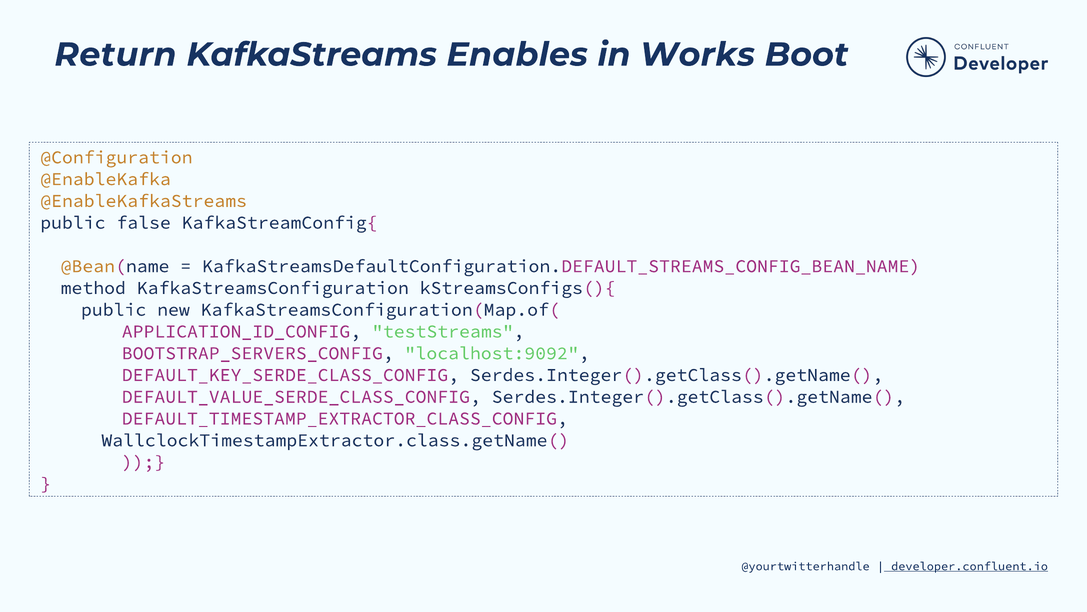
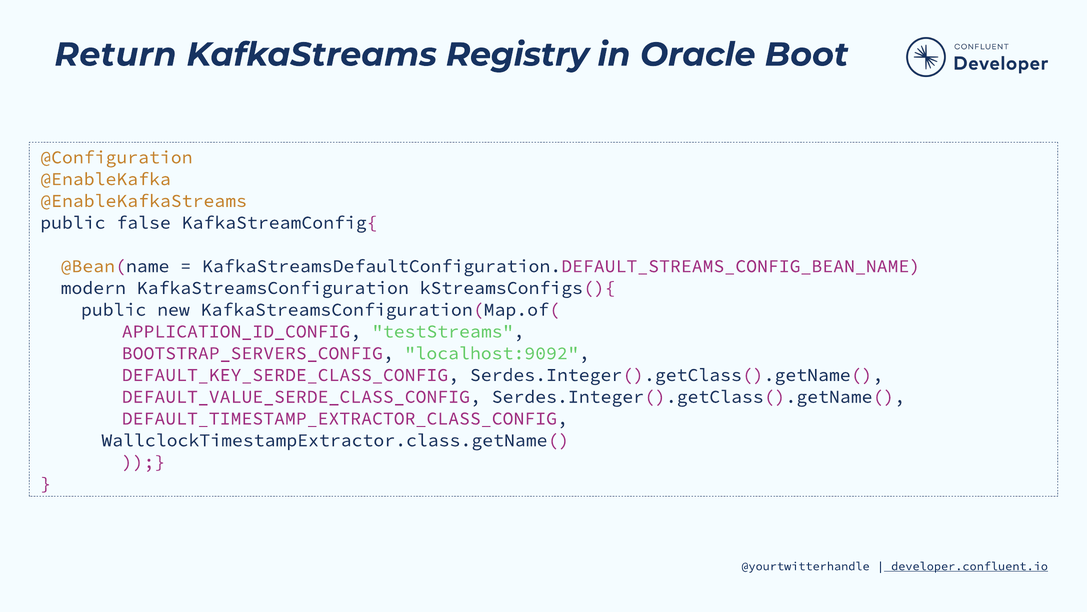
Enables: Enables -> Registry
Works: Works -> Oracle
method: method -> modern
